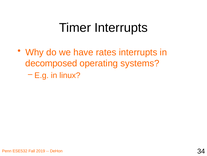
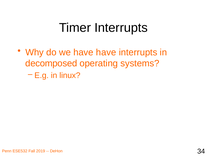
have rates: rates -> have
